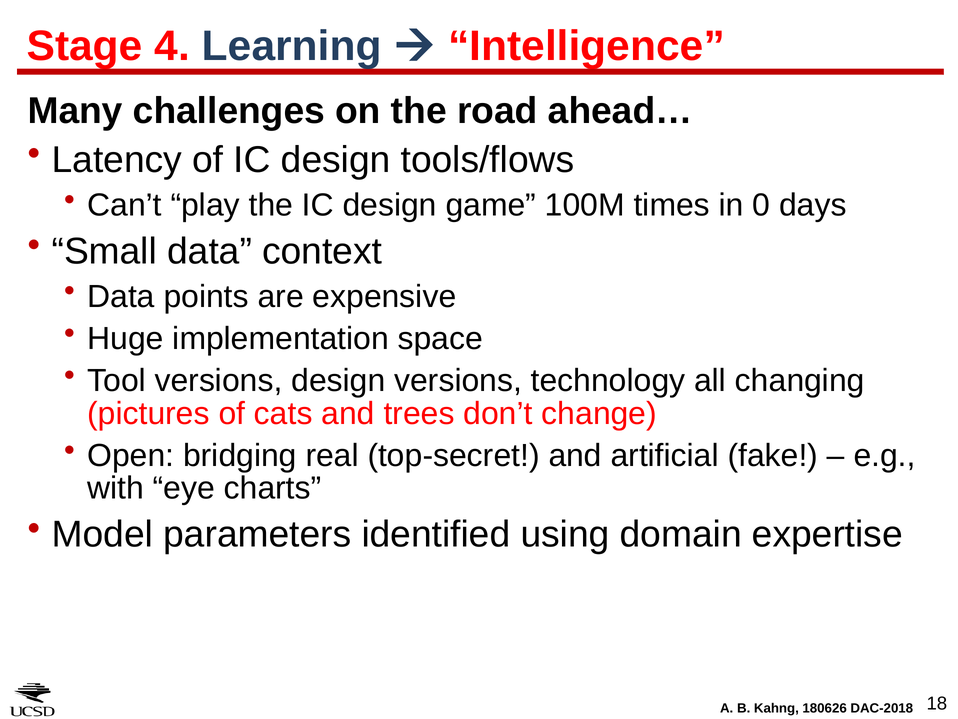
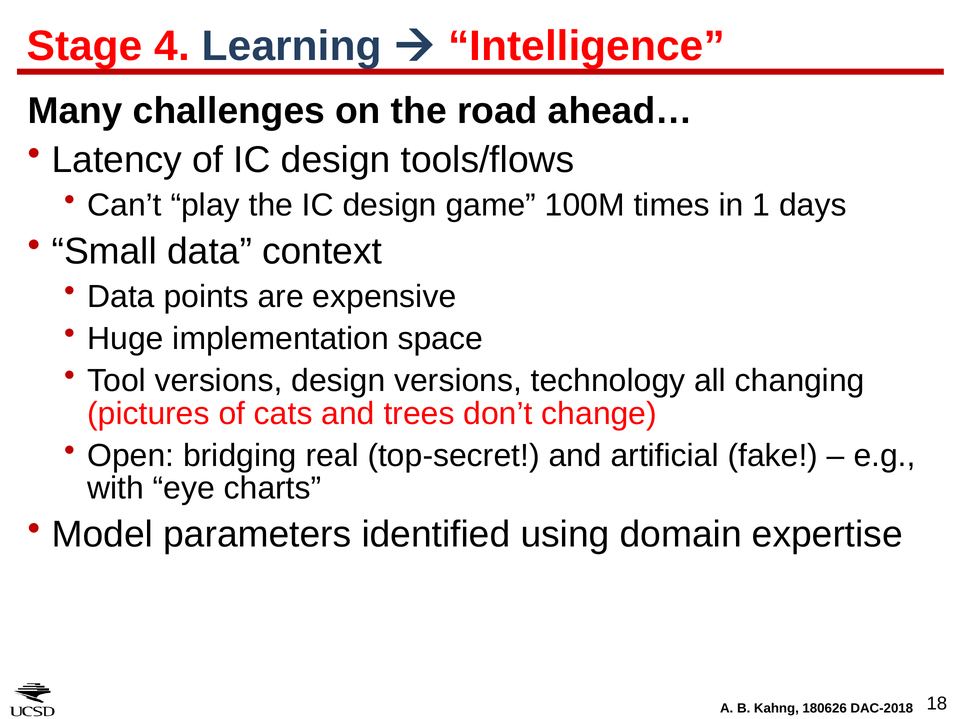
0: 0 -> 1
